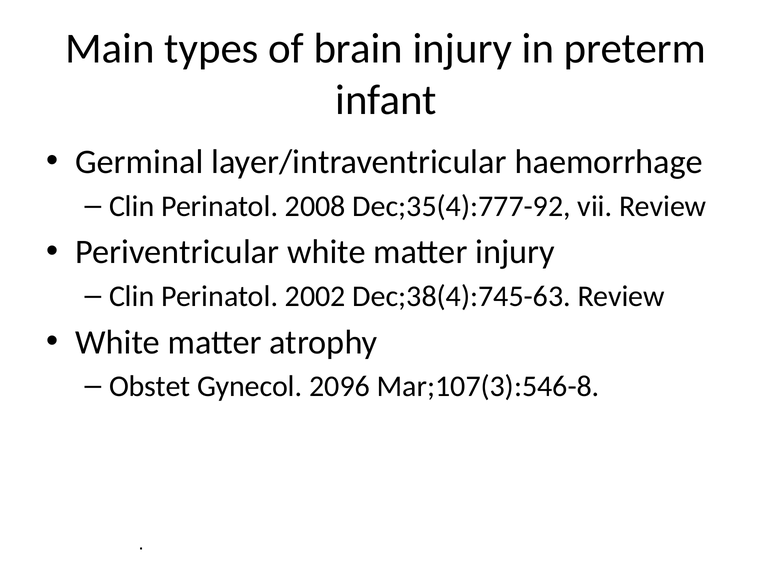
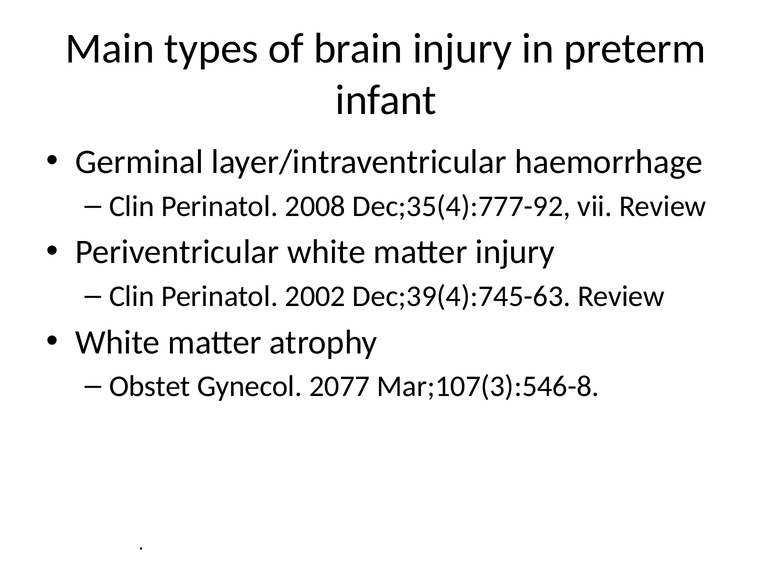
Dec;38(4):745-63: Dec;38(4):745-63 -> Dec;39(4):745-63
2096: 2096 -> 2077
